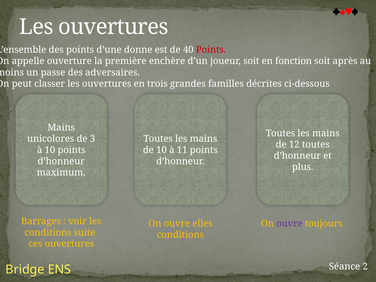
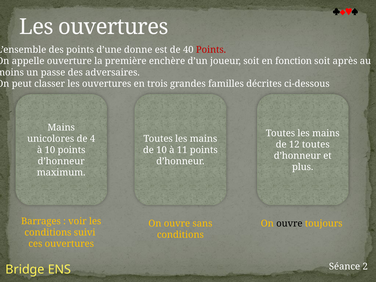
3: 3 -> 4
elles: elles -> sans
ouvre at (289, 224) colour: purple -> black
suite: suite -> suivi
